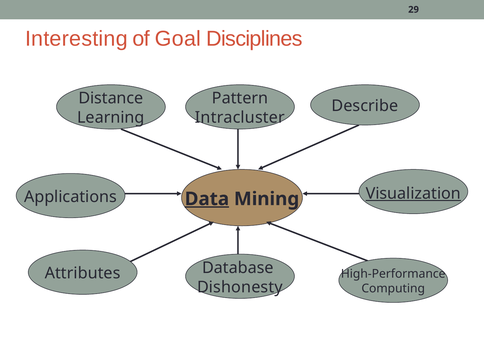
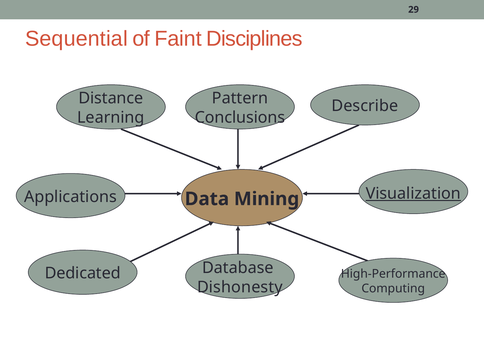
Interesting: Interesting -> Sequential
Goal: Goal -> Faint
Intracluster: Intracluster -> Conclusions
Data underline: present -> none
Attributes: Attributes -> Dedicated
